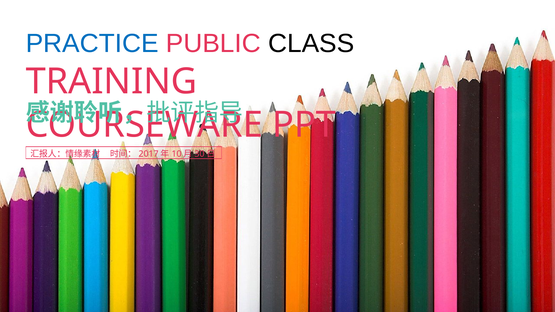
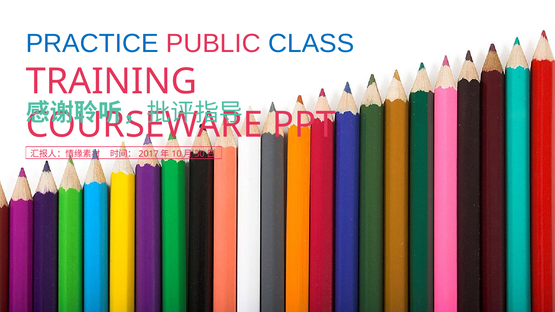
CLASS colour: black -> blue
